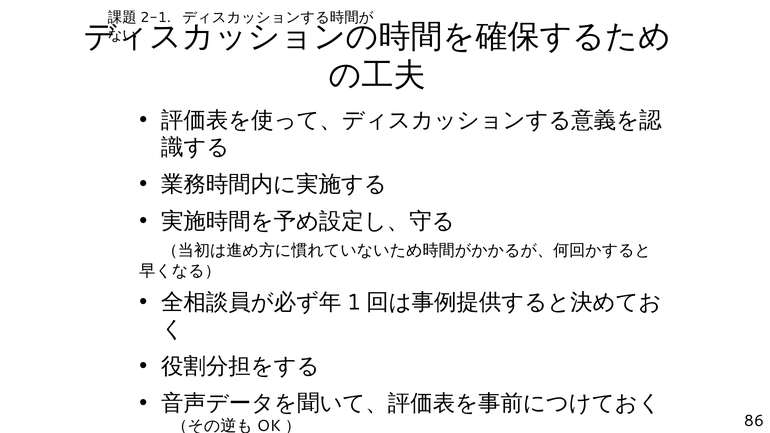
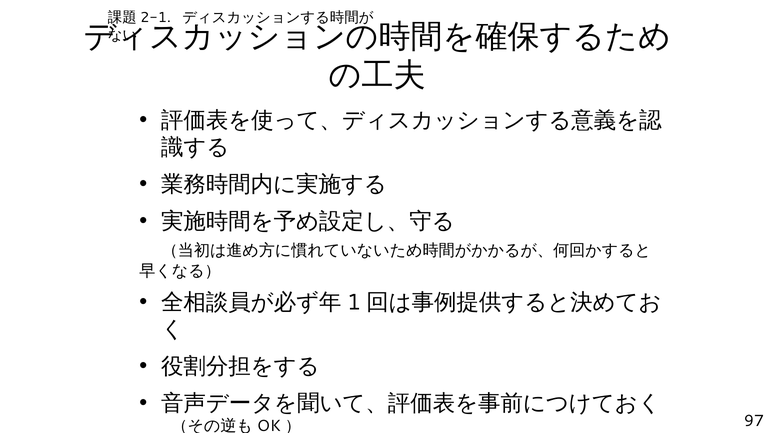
86: 86 -> 97
